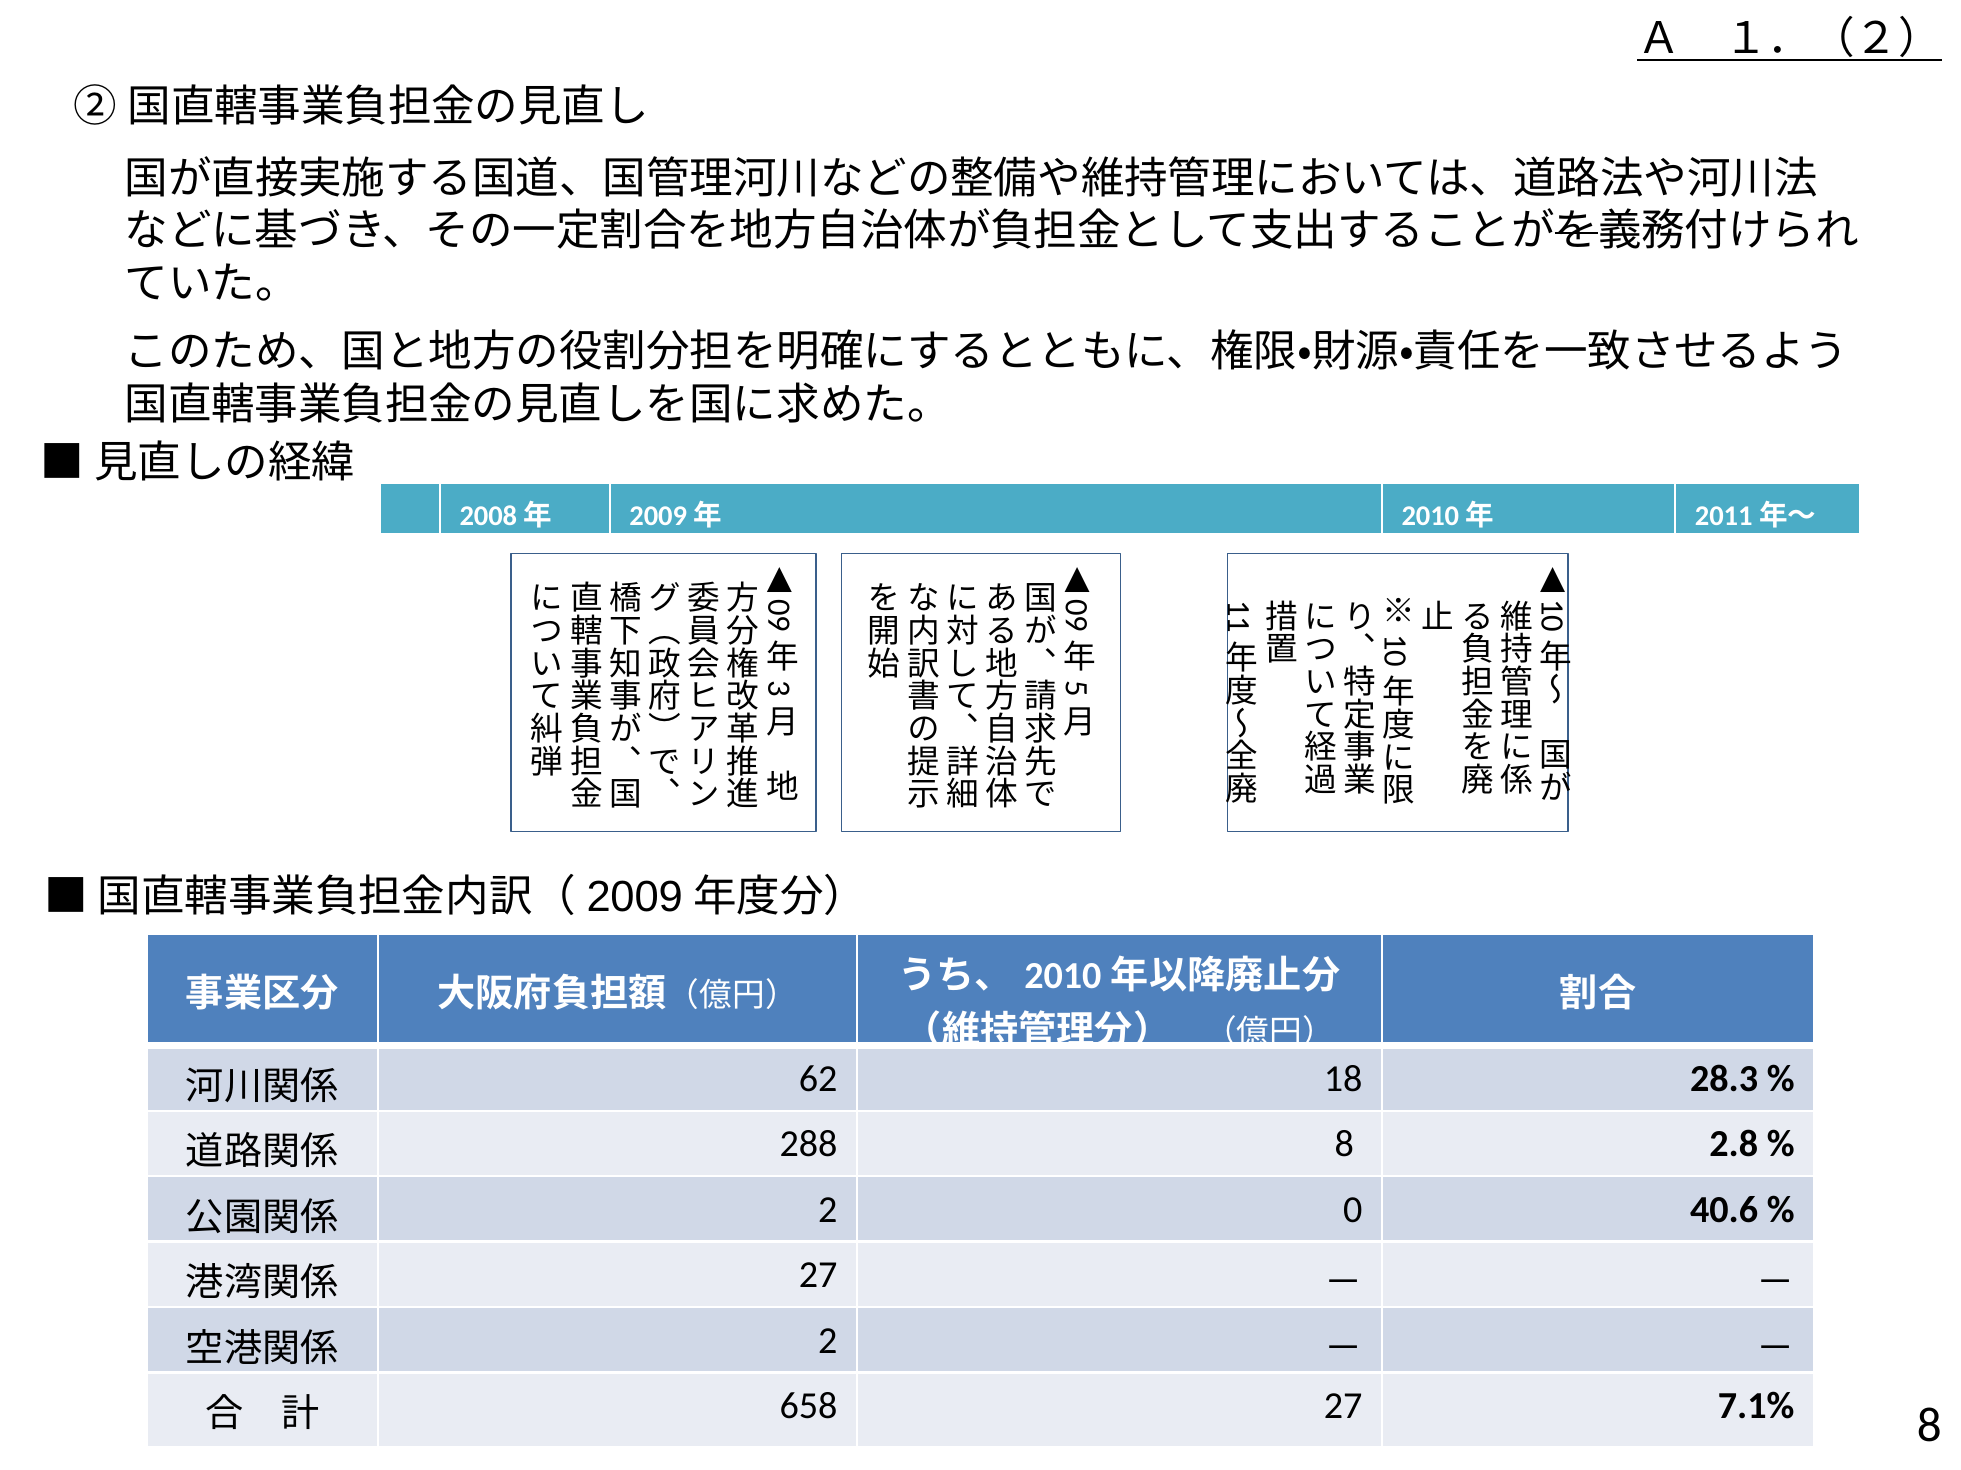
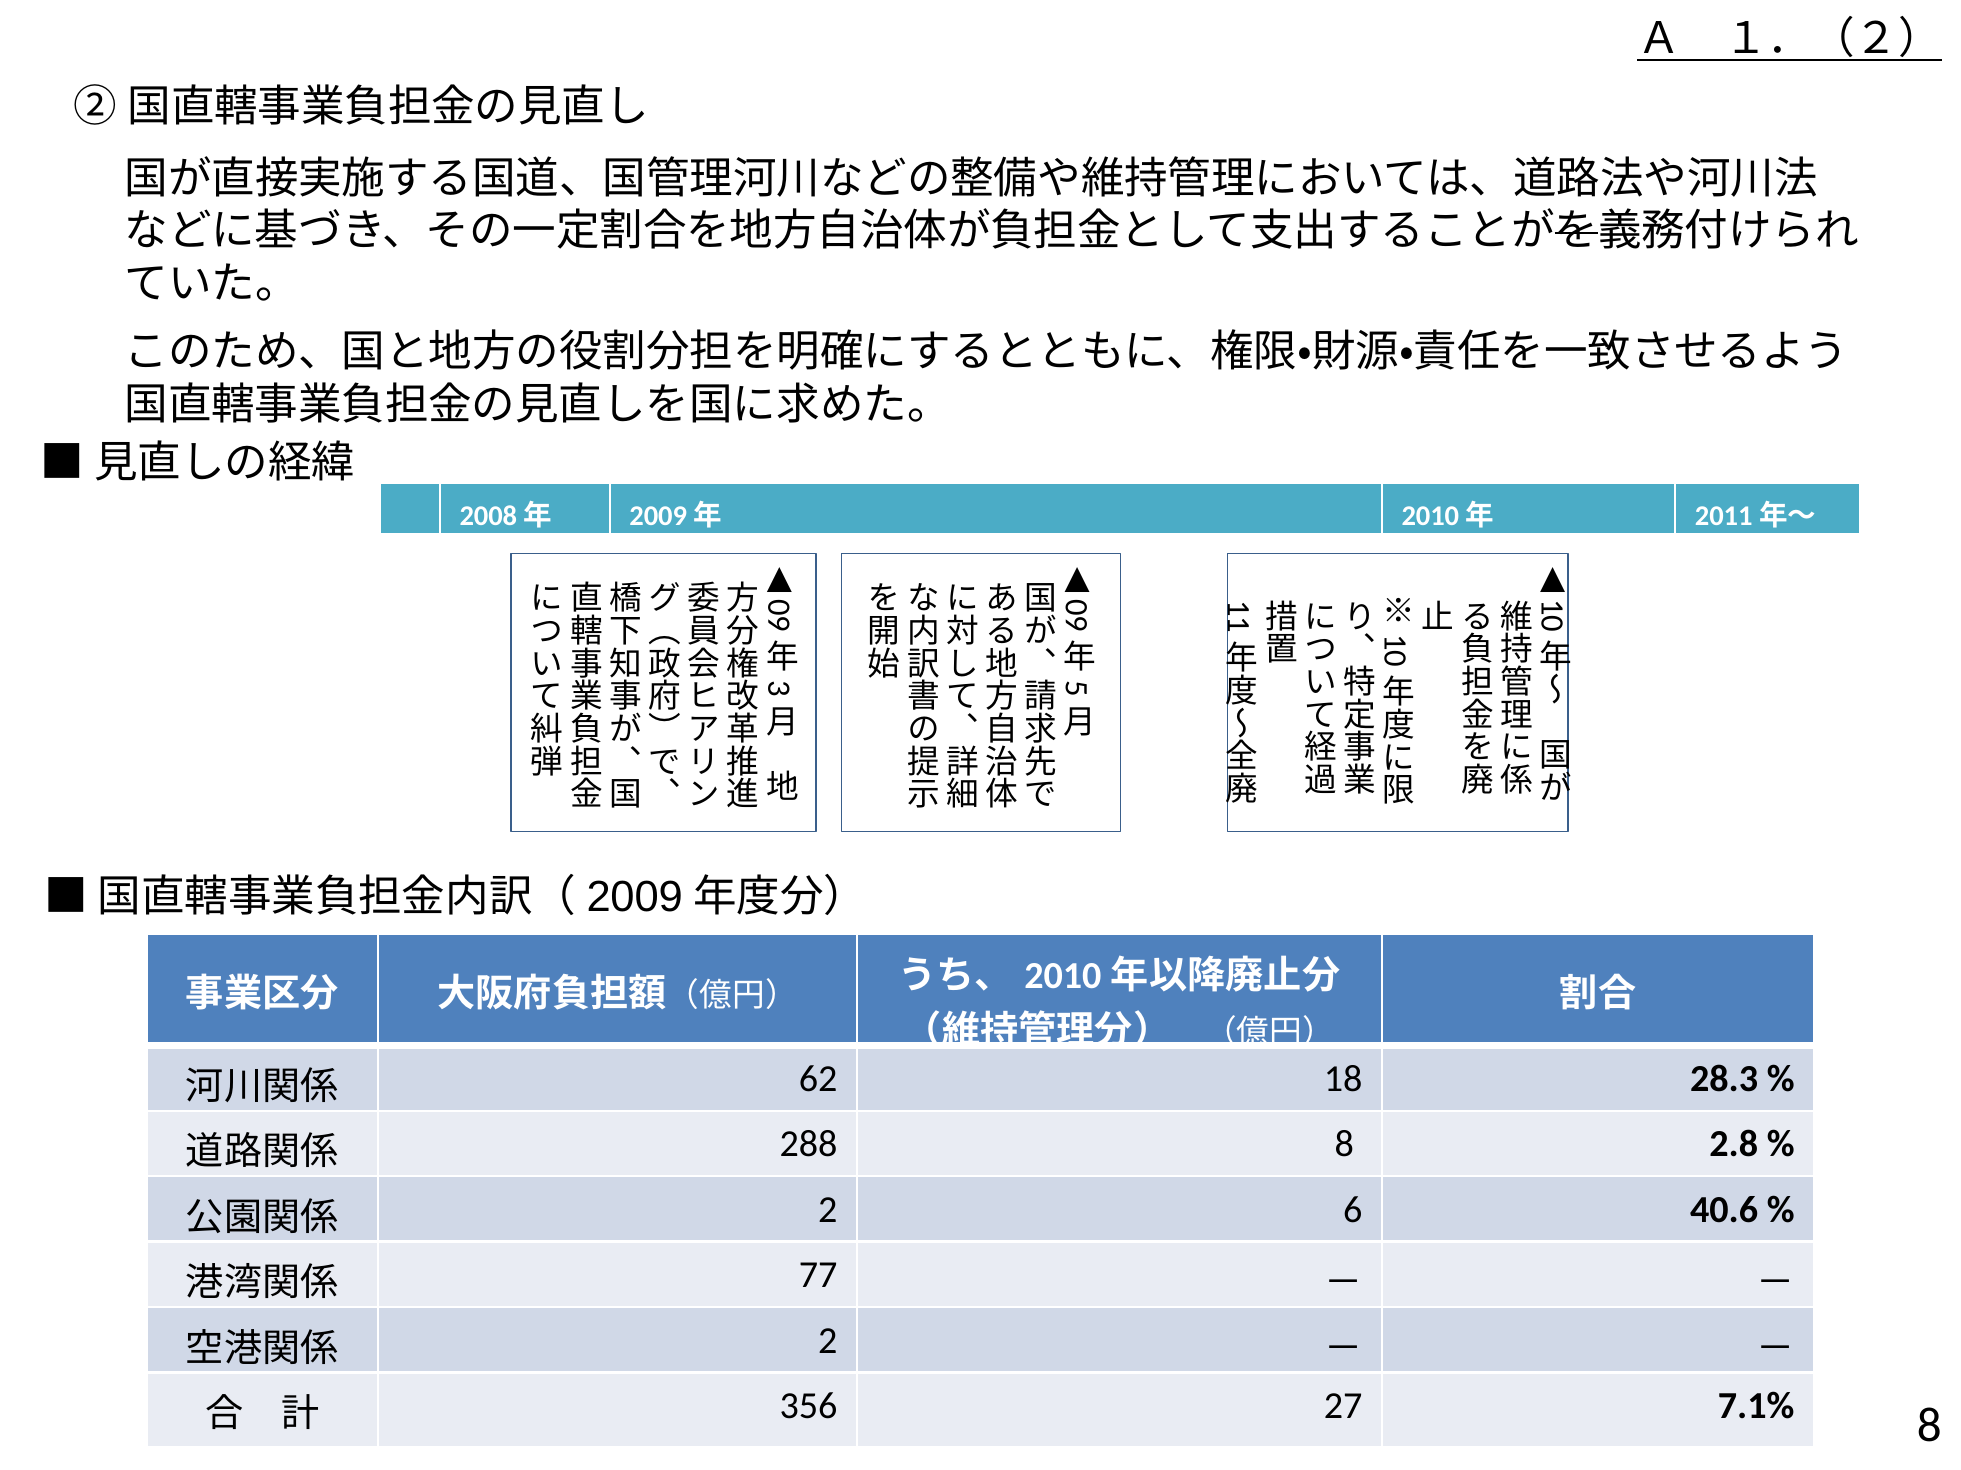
2 0: 0 -> 6
27 at (818, 1276): 27 -> 77
658: 658 -> 356
